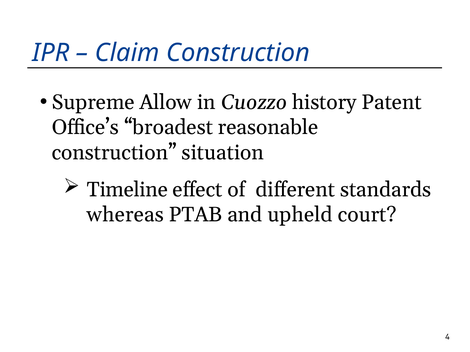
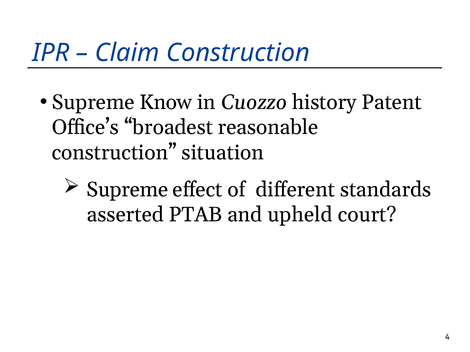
Allow: Allow -> Know
Timeline at (127, 190): Timeline -> Supreme
whereas: whereas -> asserted
